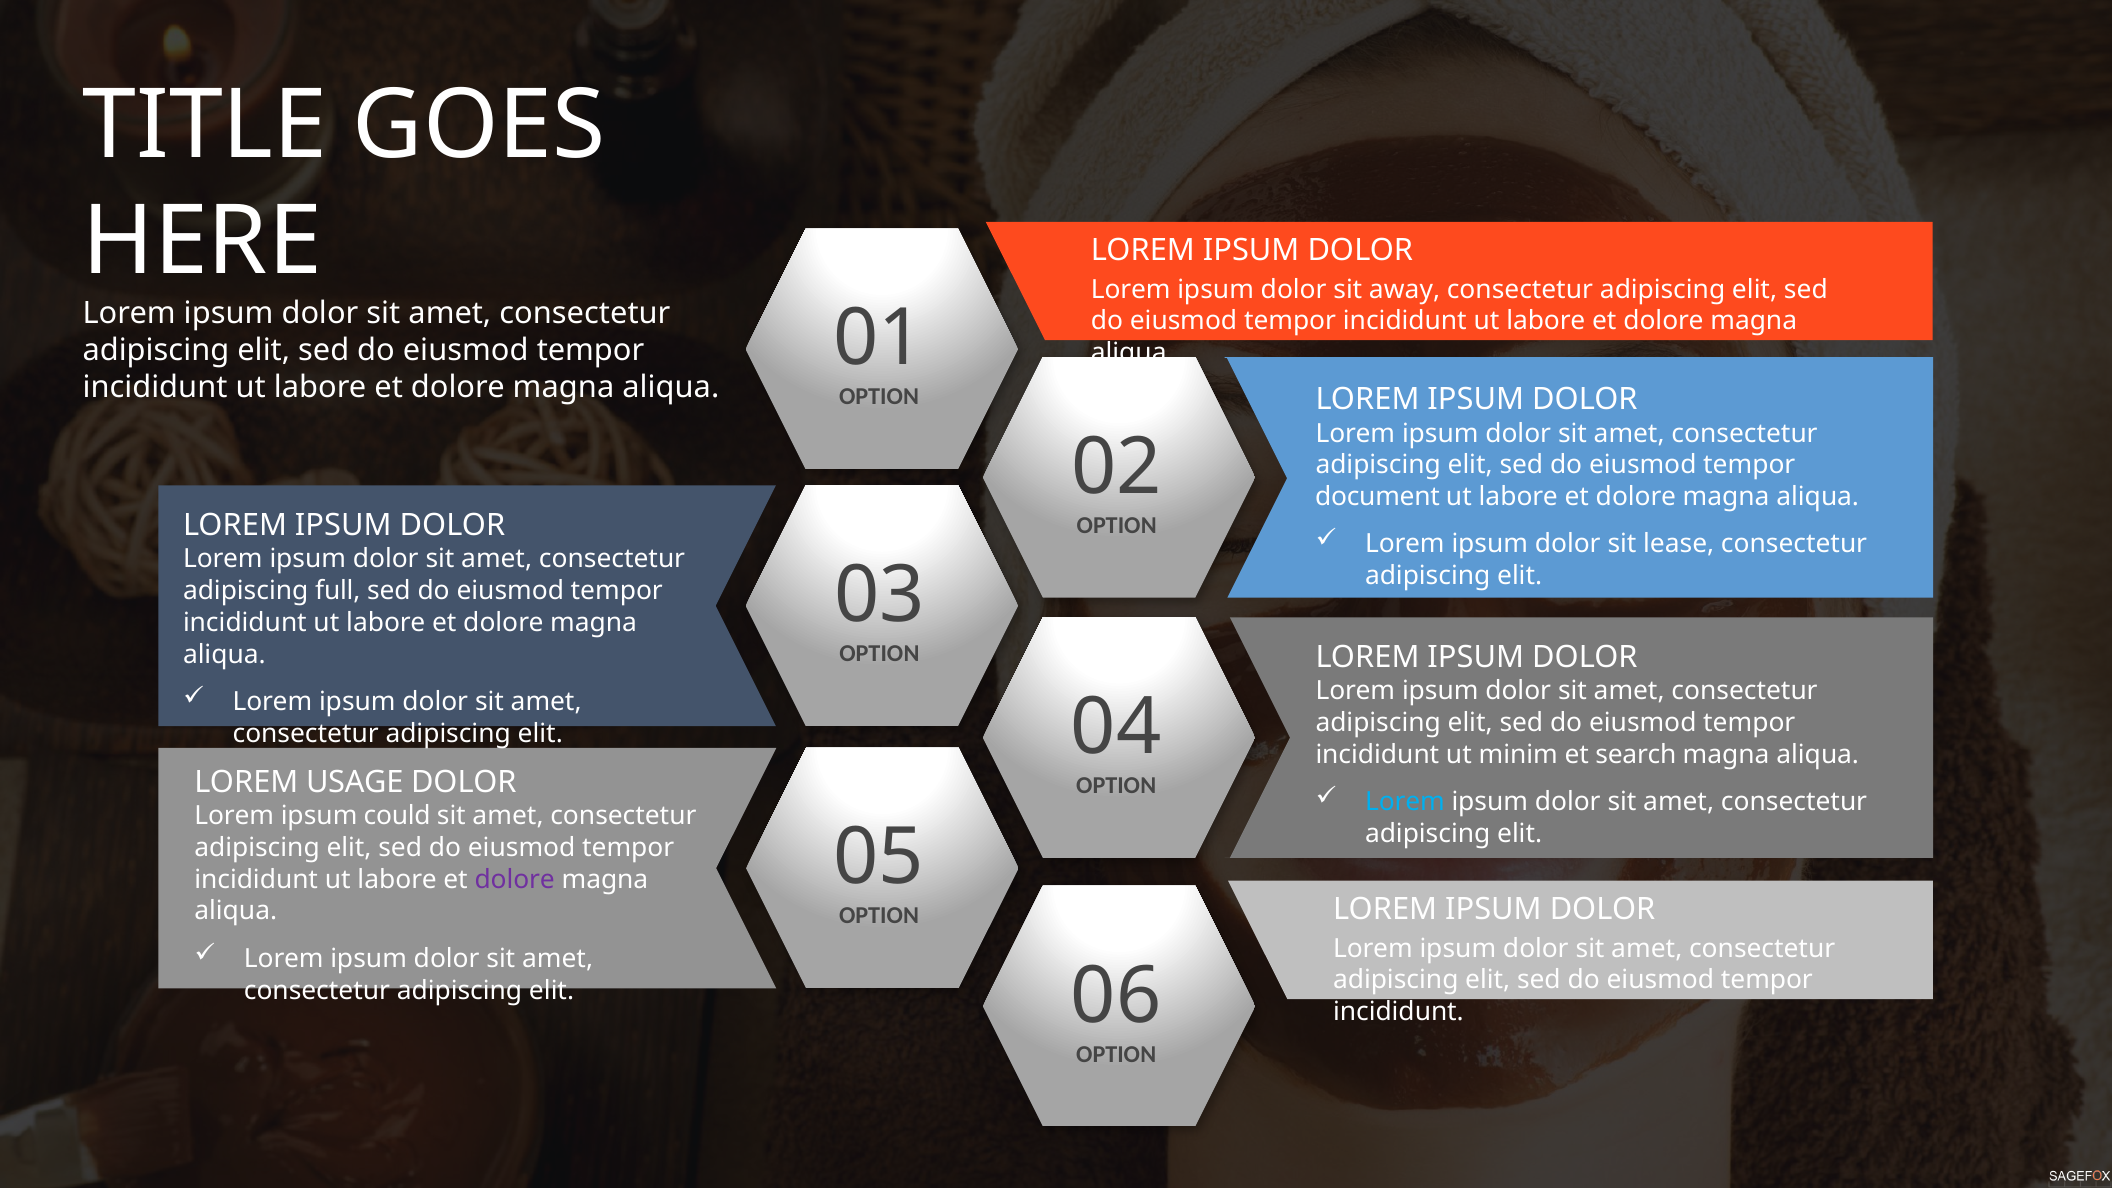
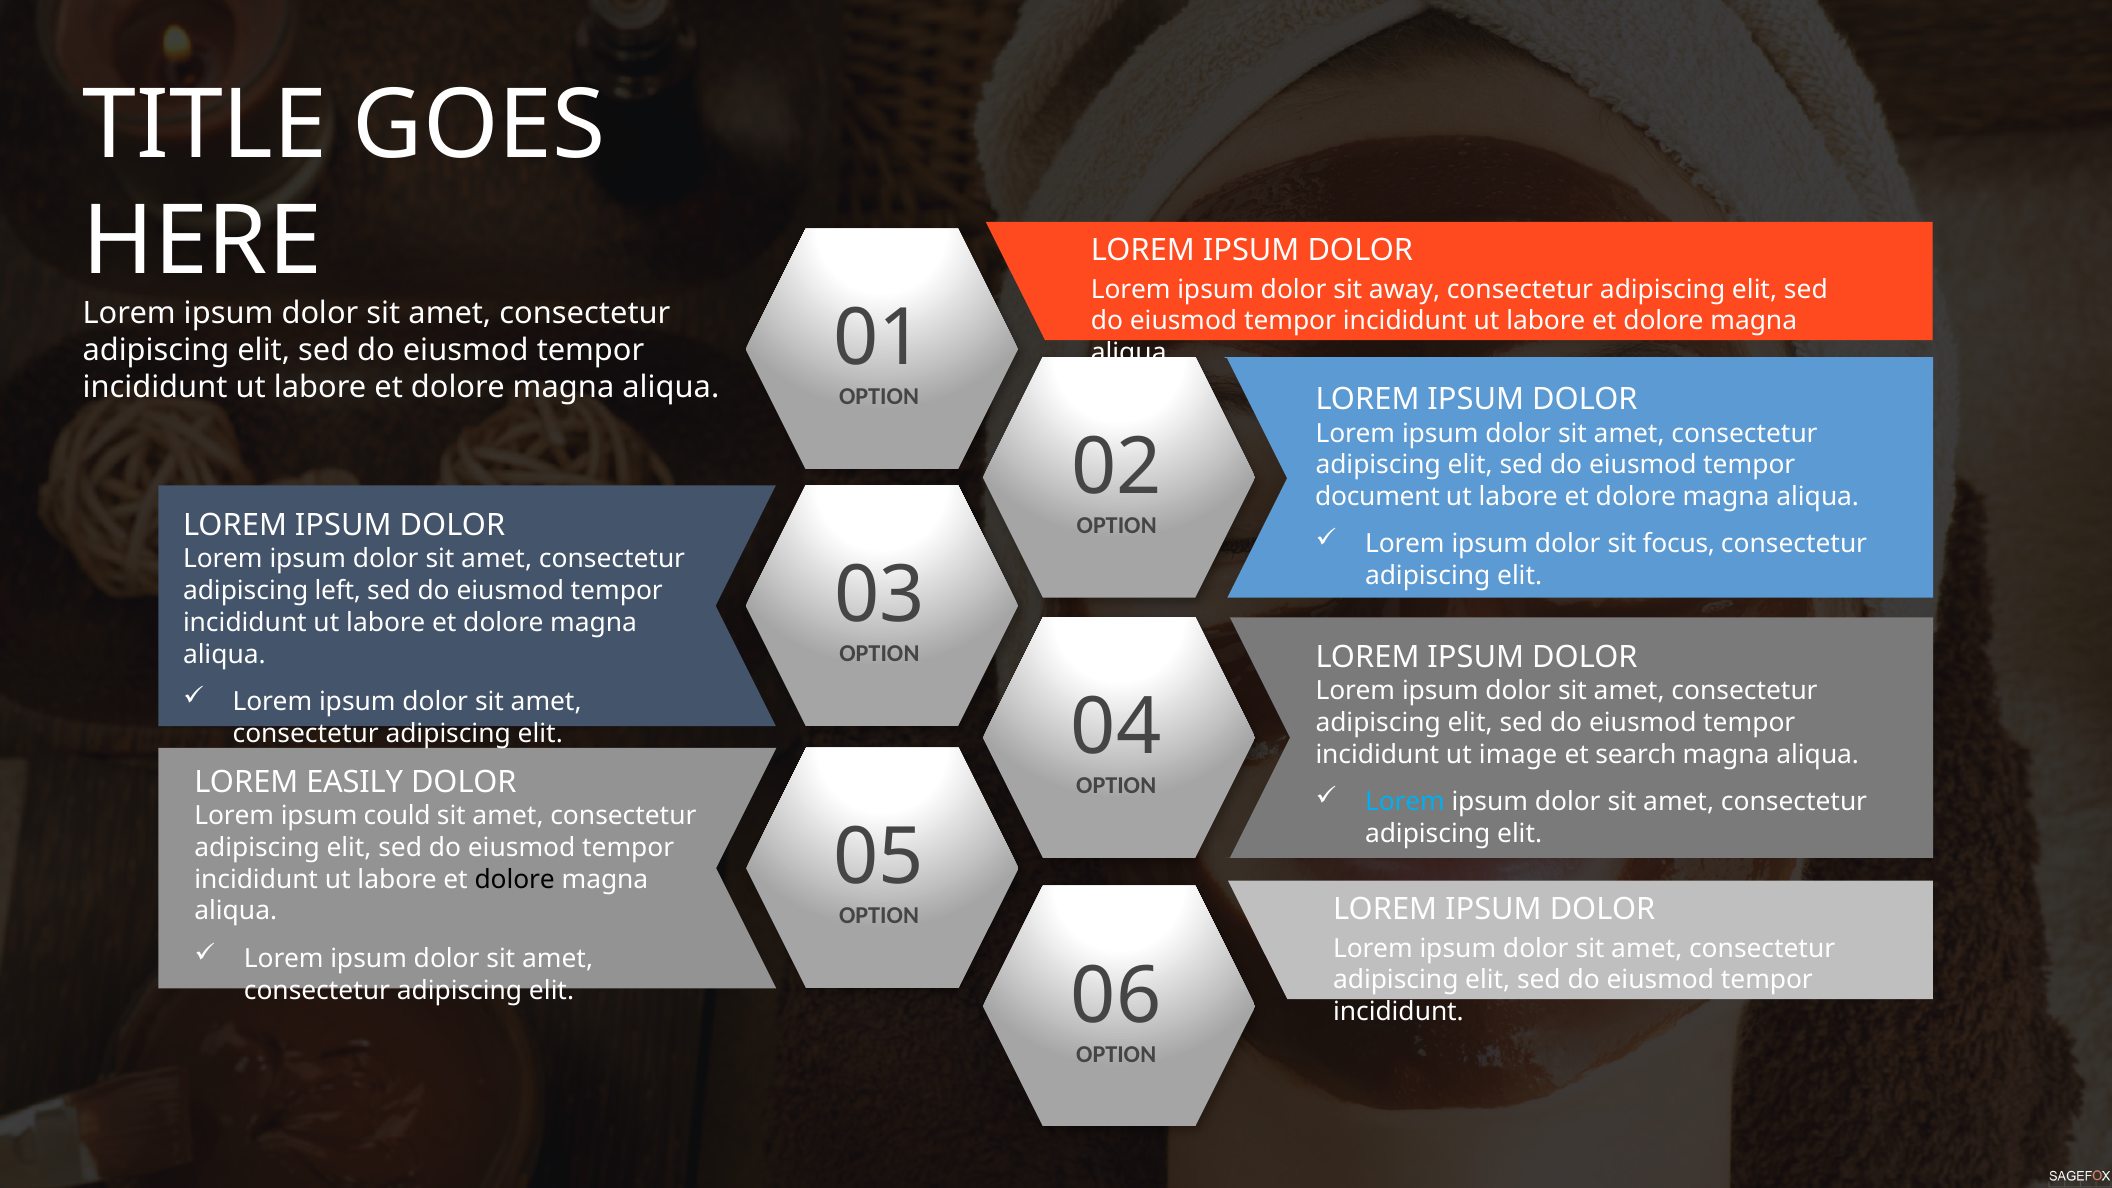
lease: lease -> focus
full: full -> left
minim: minim -> image
USAGE: USAGE -> EASILY
dolore at (515, 879) colour: purple -> black
